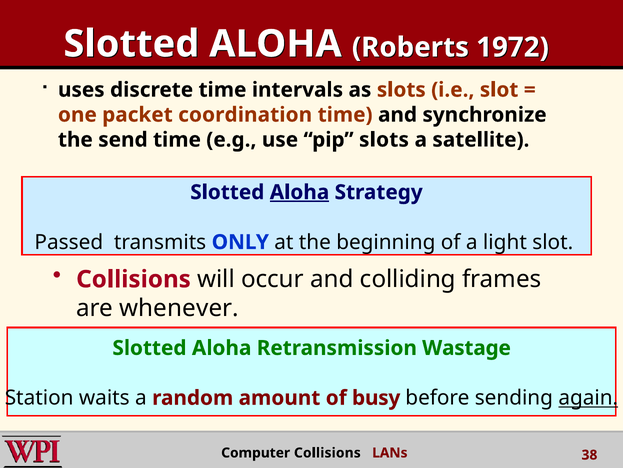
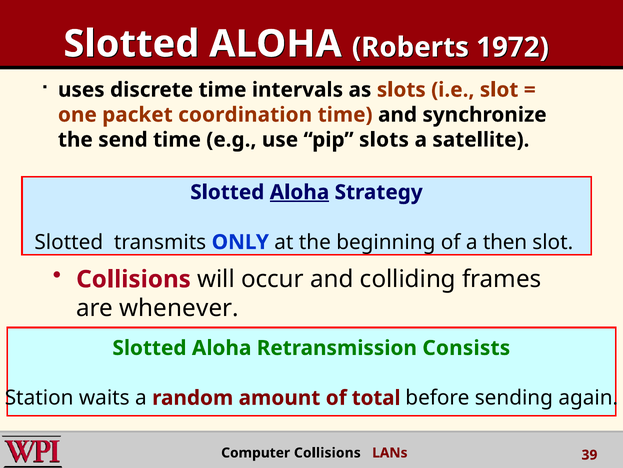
Passed at (69, 242): Passed -> Slotted
light: light -> then
Wastage: Wastage -> Consists
busy: busy -> total
again underline: present -> none
38: 38 -> 39
